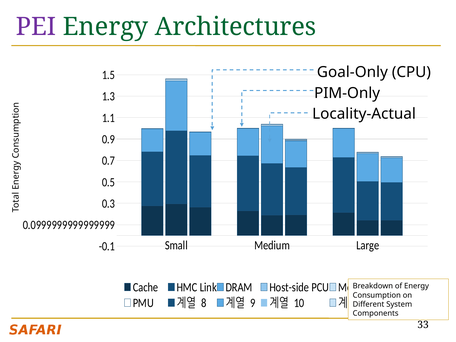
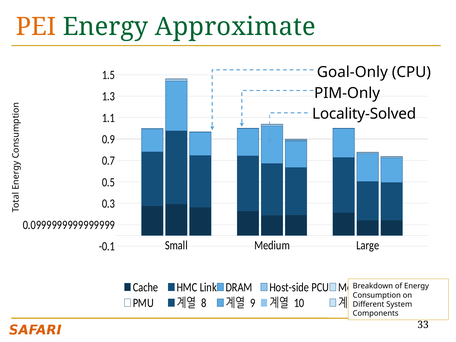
PEI colour: purple -> orange
Architectures: Architectures -> Approximate
Locality-Actual: Locality-Actual -> Locality-Solved
